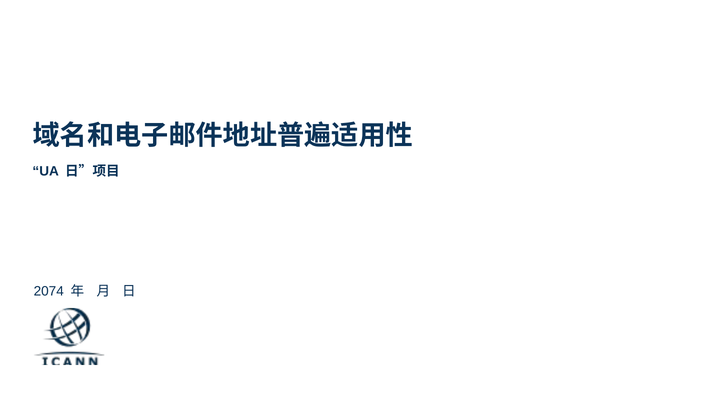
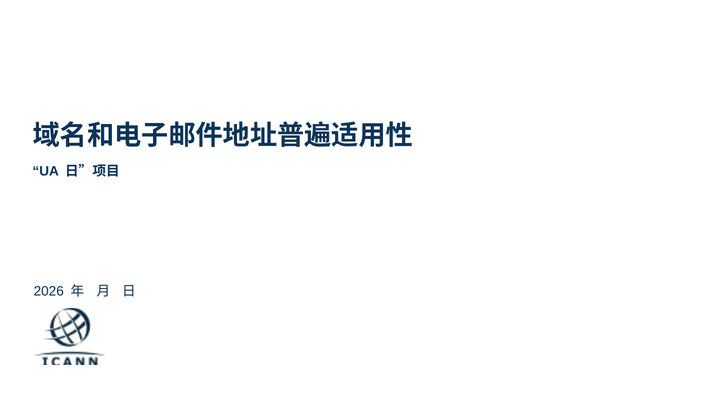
2074: 2074 -> 2026
